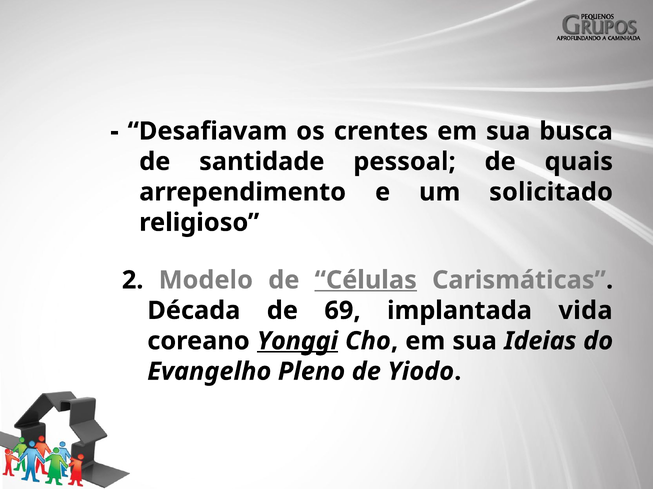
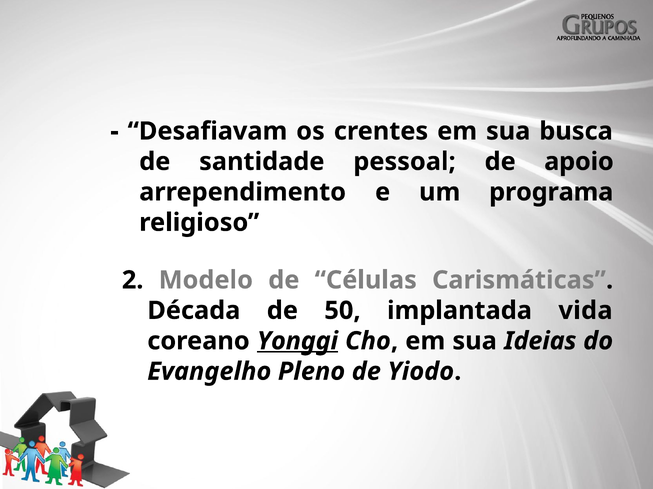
quais: quais -> apoio
solicitado: solicitado -> programa
Células underline: present -> none
69: 69 -> 50
